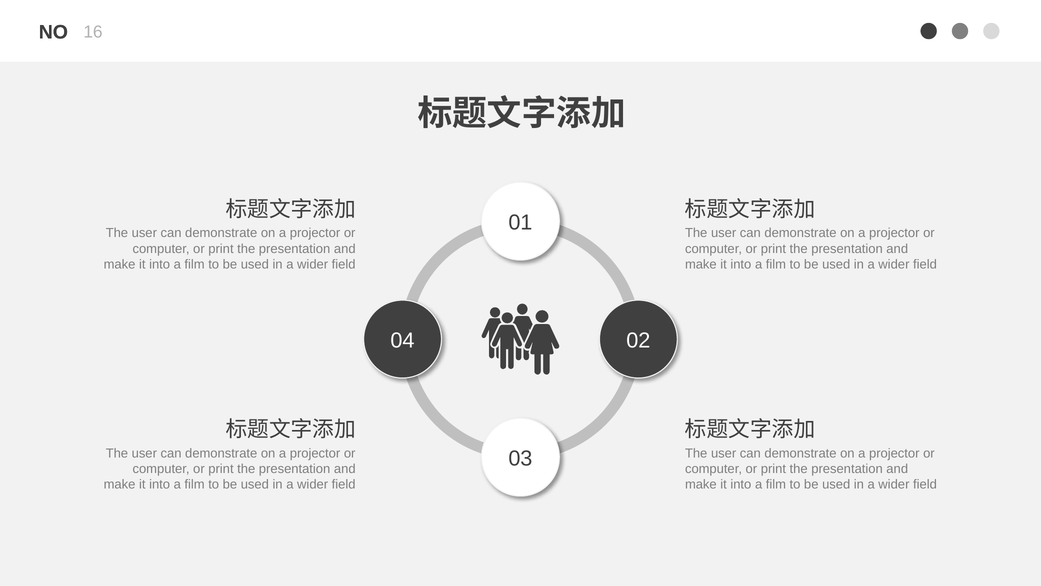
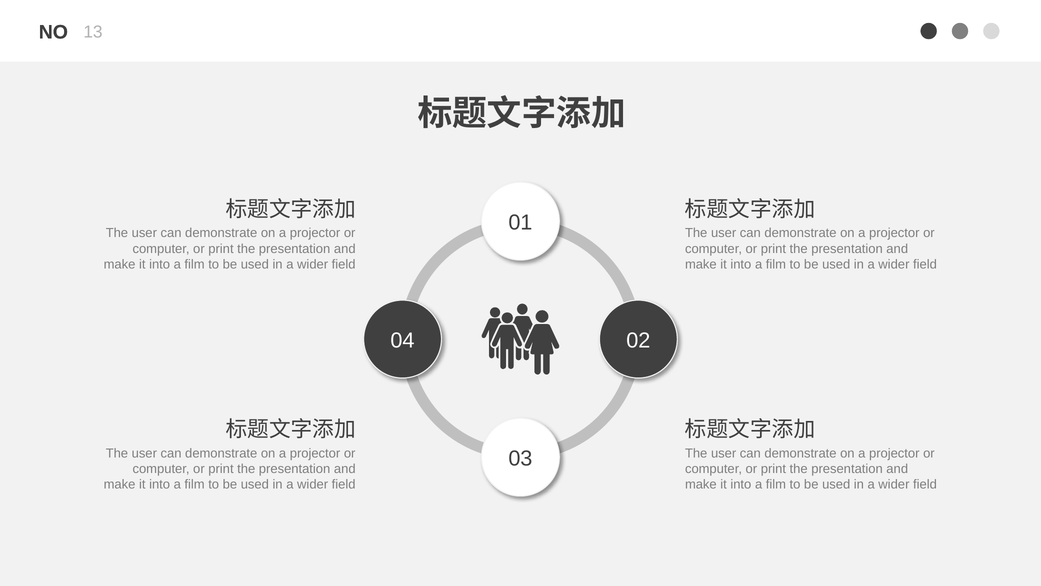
16: 16 -> 13
